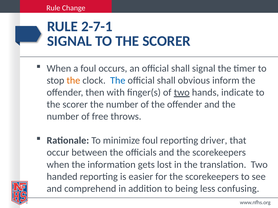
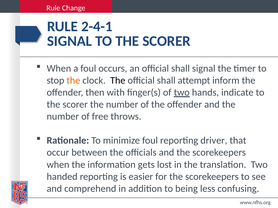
2-7-1: 2-7-1 -> 2-4-1
The at (118, 81) colour: blue -> black
obvious: obvious -> attempt
